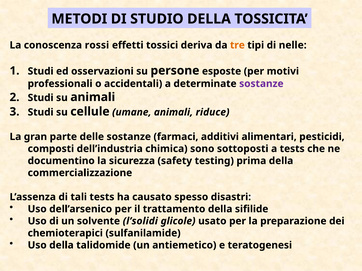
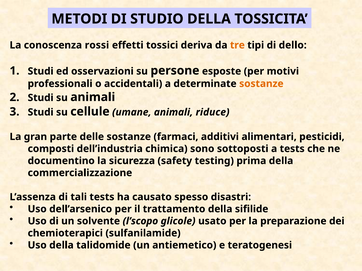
nelle: nelle -> dello
sostanze at (261, 84) colour: purple -> orange
l’solidi: l’solidi -> l’scopo
